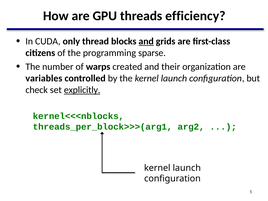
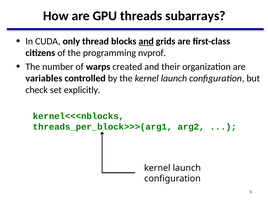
efficiency: efficiency -> subarrays
sparse: sparse -> nvprof
explicitly underline: present -> none
